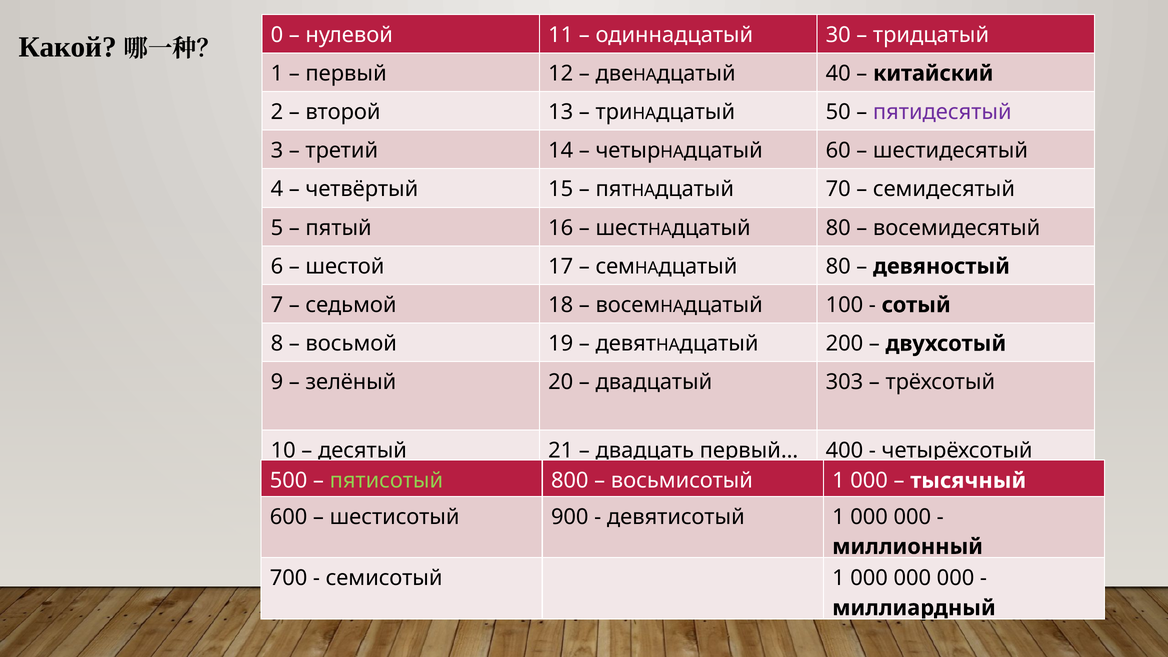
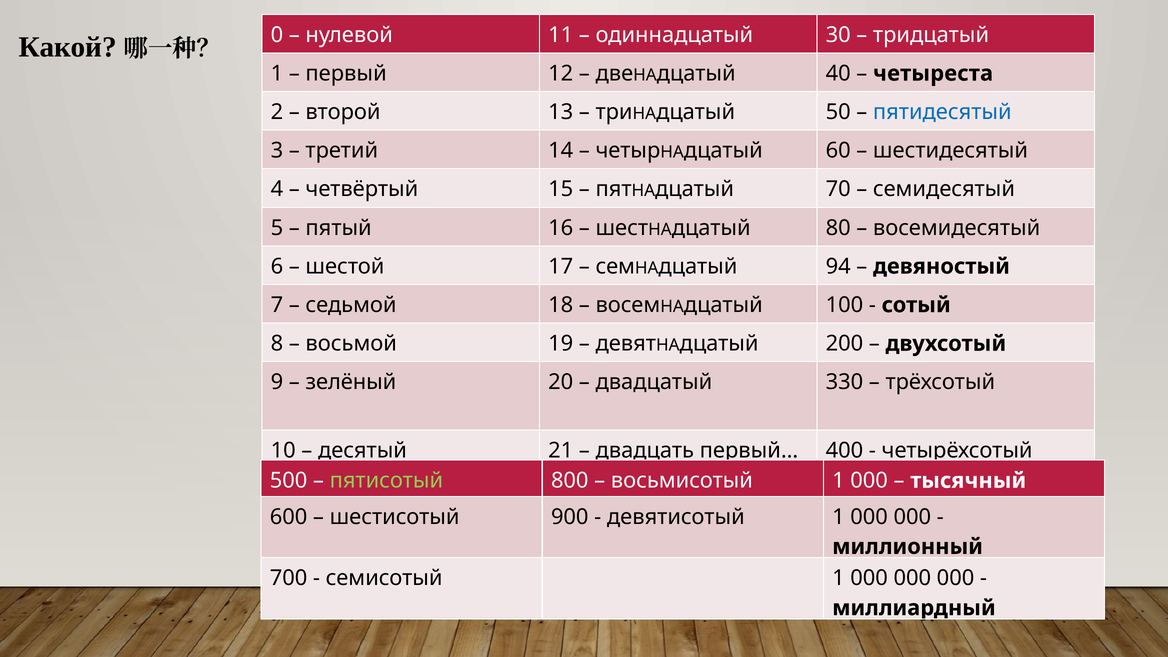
китайский: китайский -> четыреста
пятидесятый colour: purple -> blue
80 at (838, 266): 80 -> 94
303: 303 -> 330
